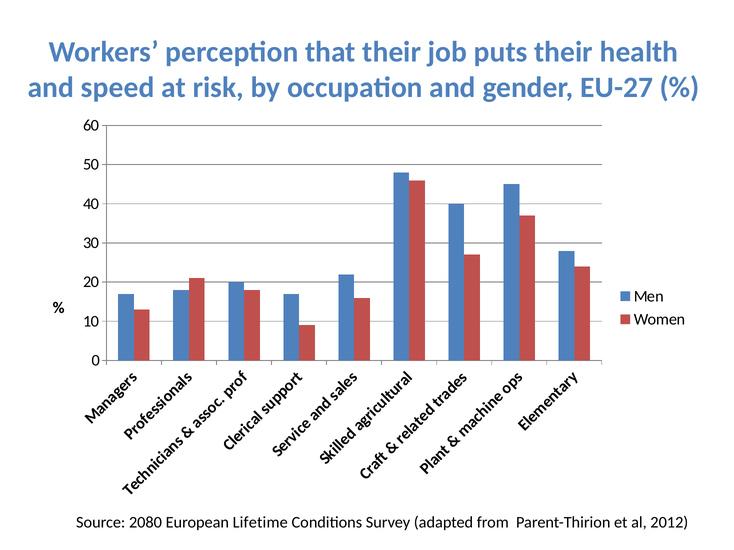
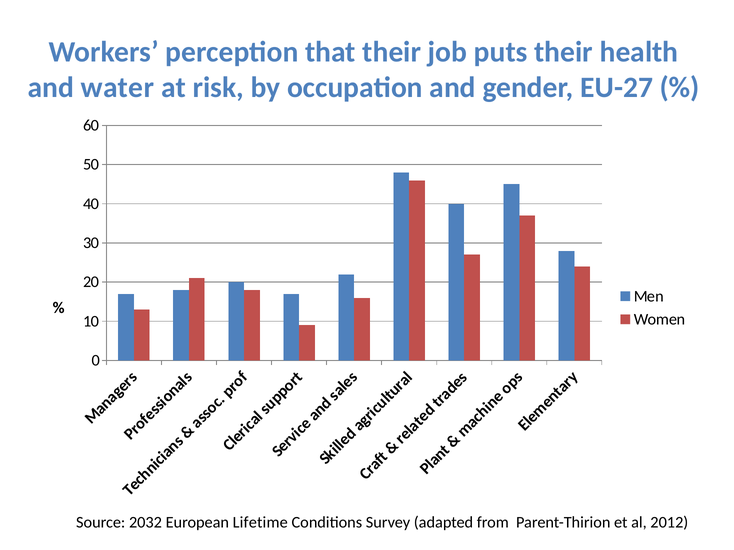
speed: speed -> water
2080: 2080 -> 2032
